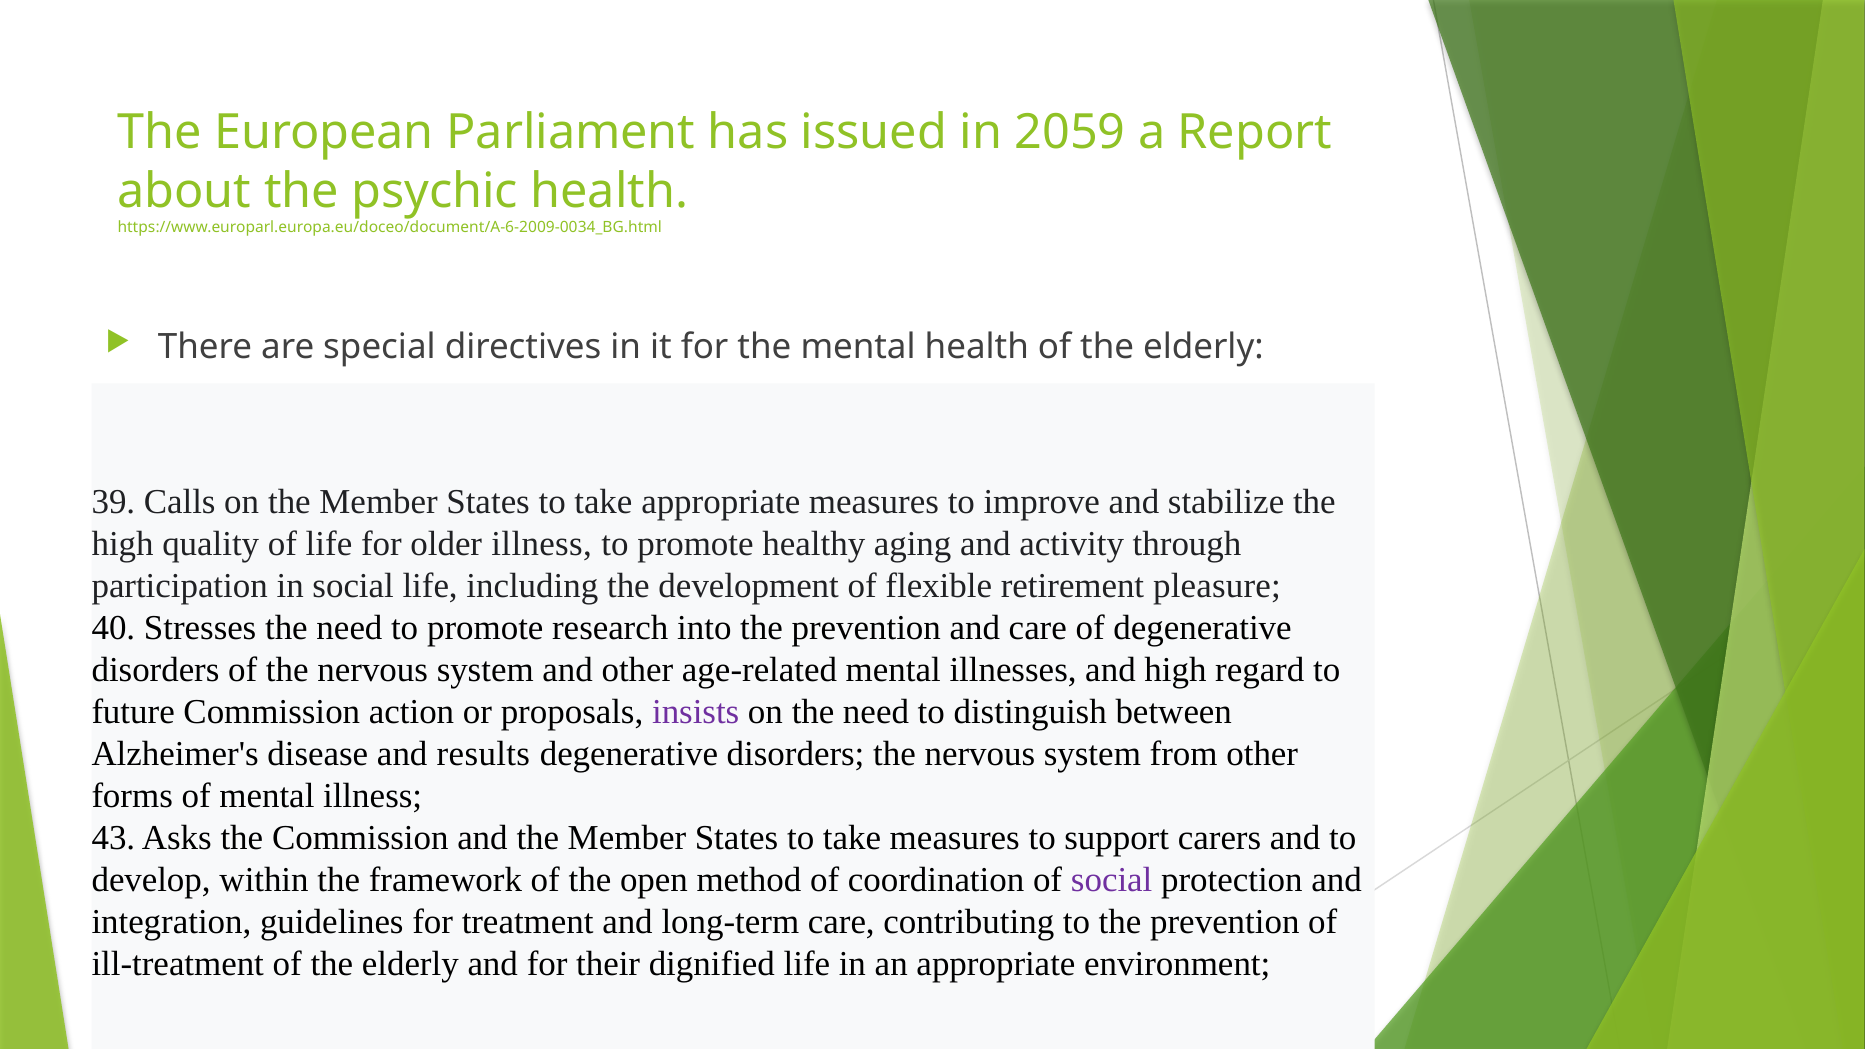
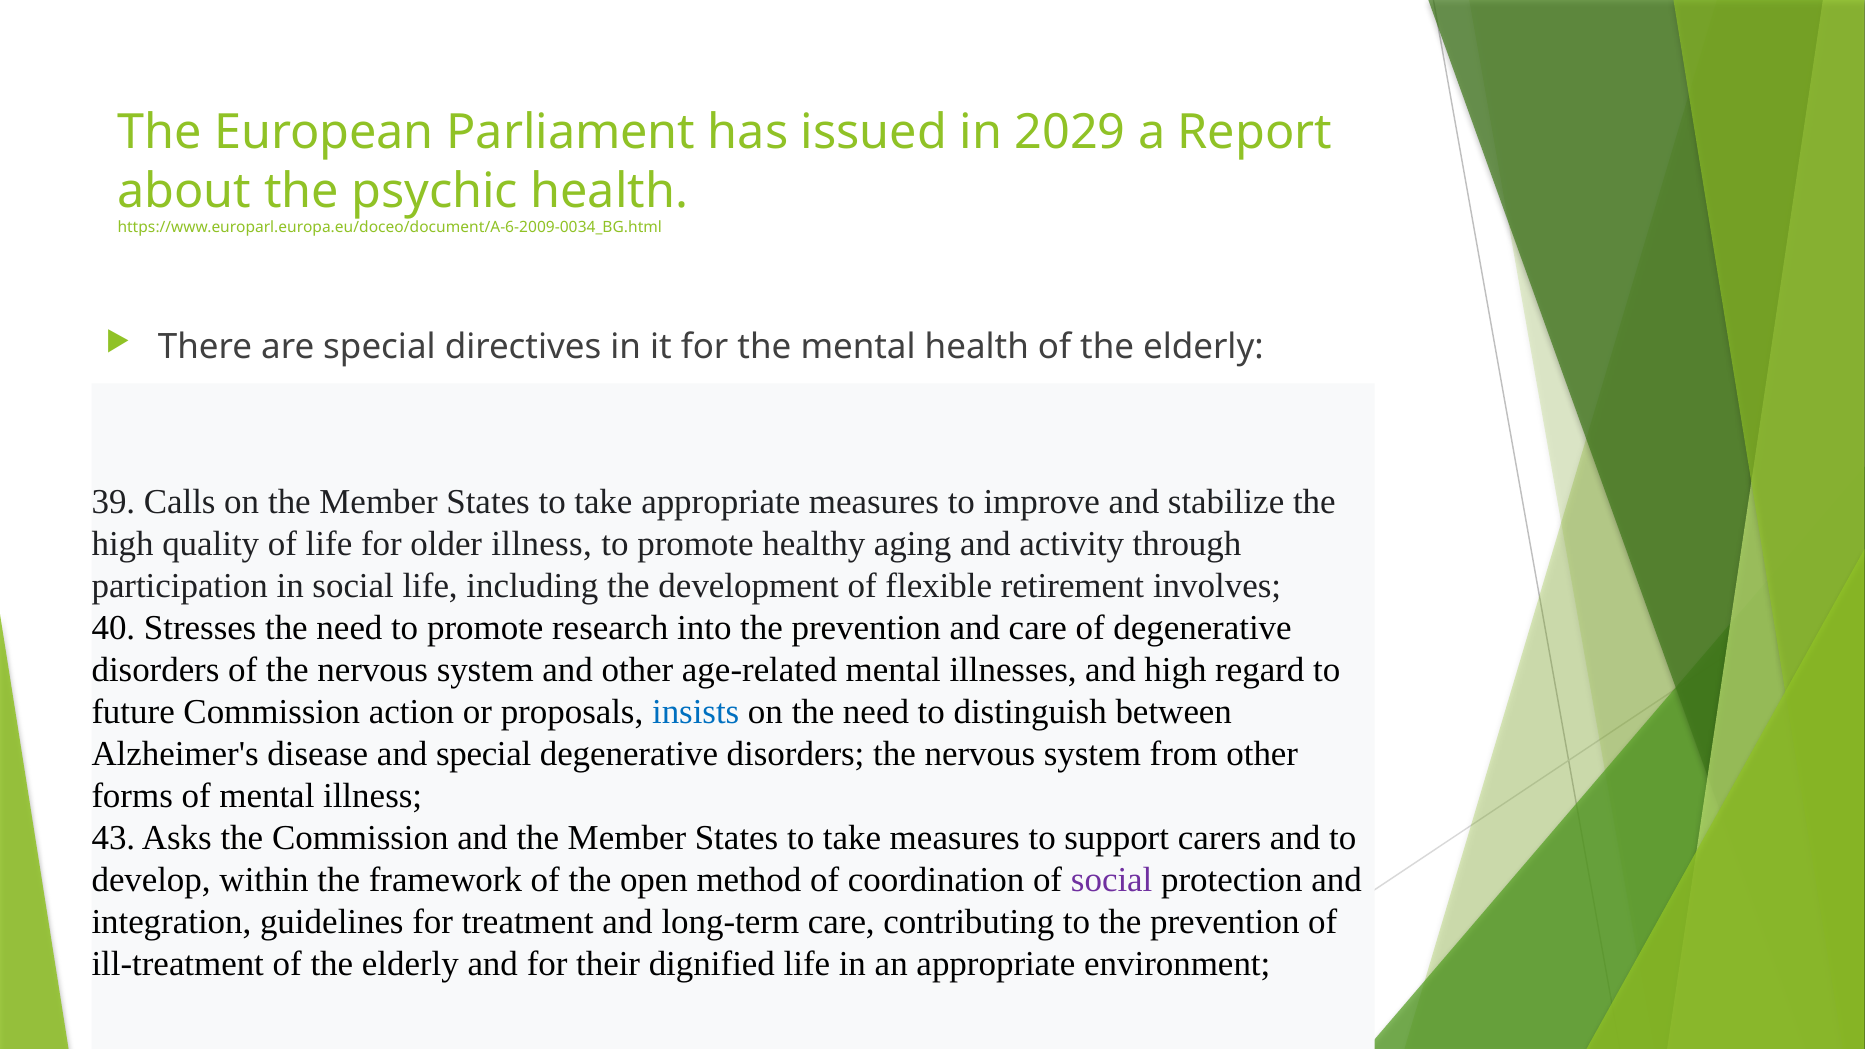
2059: 2059 -> 2029
pleasure: pleasure -> involves
insists colour: purple -> blue
and results: results -> special
